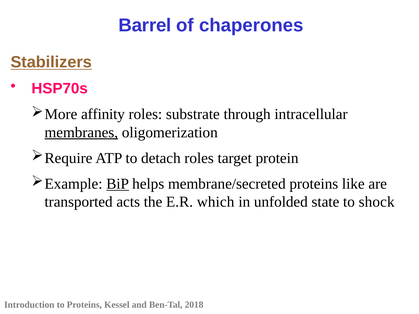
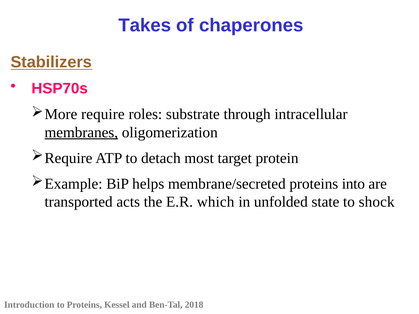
Barrel: Barrel -> Takes
affinity: affinity -> require
detach roles: roles -> most
BiP underline: present -> none
like: like -> into
